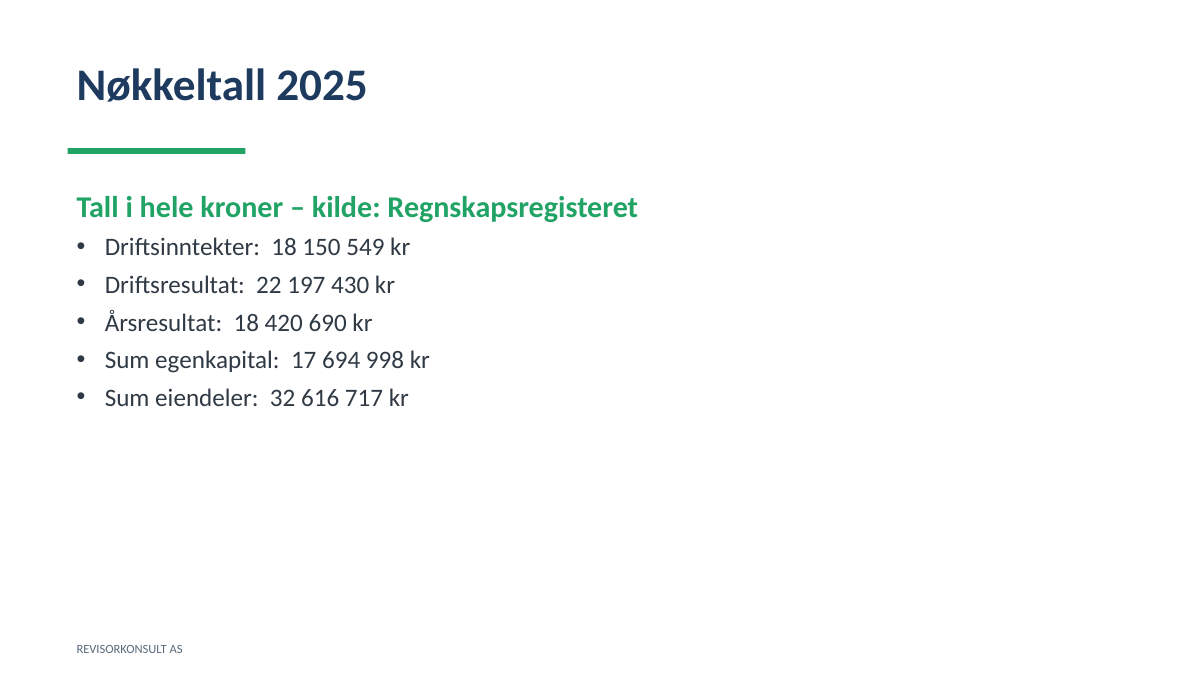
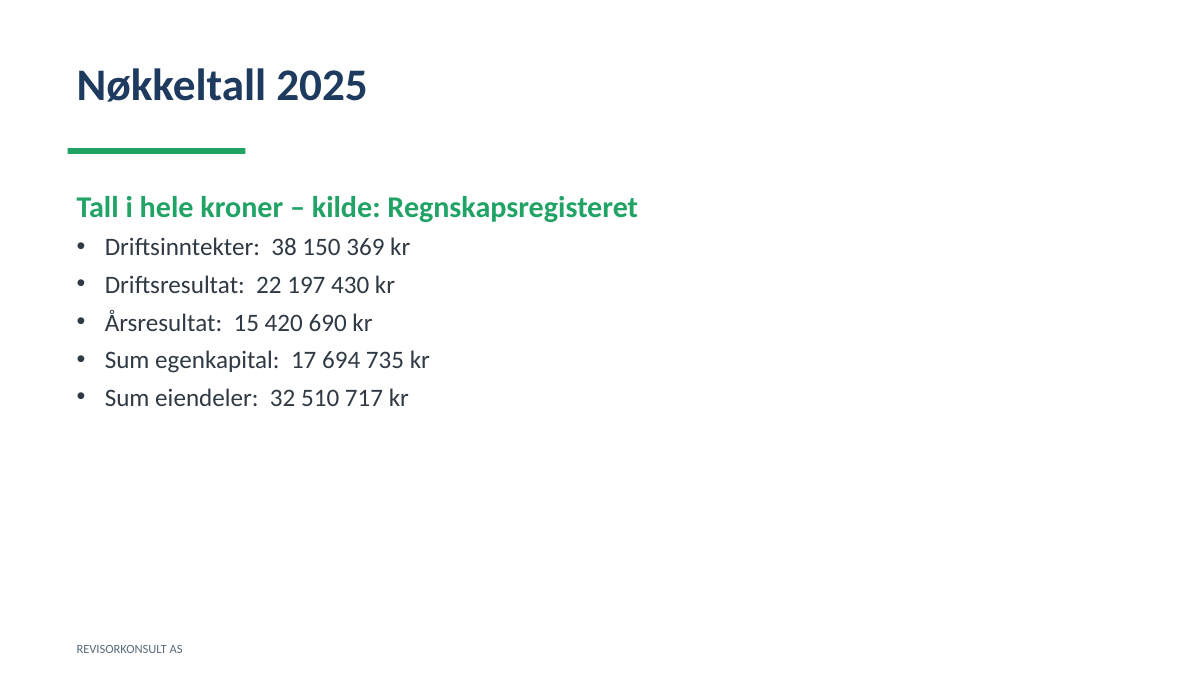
Driftsinntekter 18: 18 -> 38
549: 549 -> 369
Årsresultat 18: 18 -> 15
998: 998 -> 735
616: 616 -> 510
